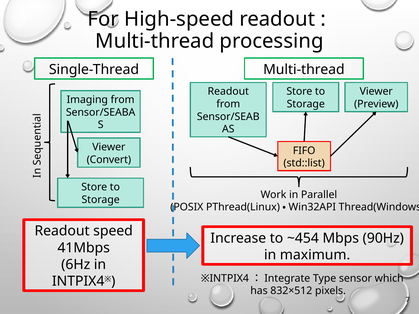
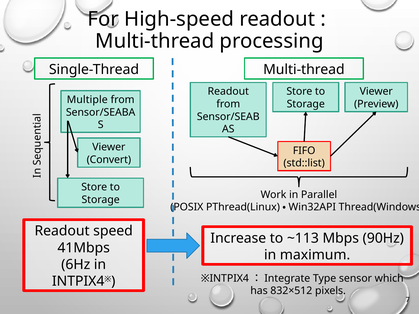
Imaging: Imaging -> Multiple
~454: ~454 -> ~113
